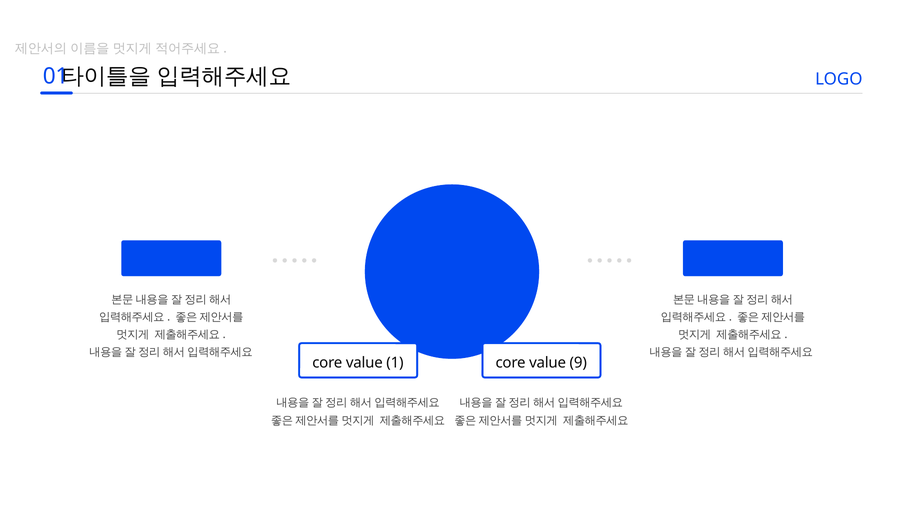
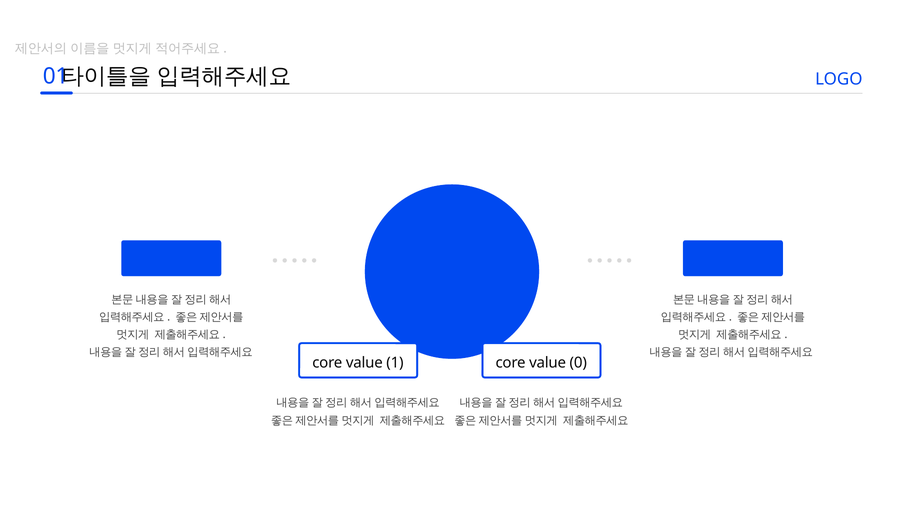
9: 9 -> 0
